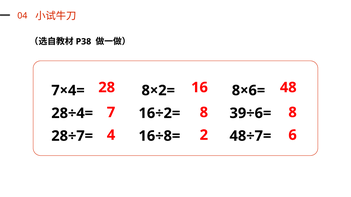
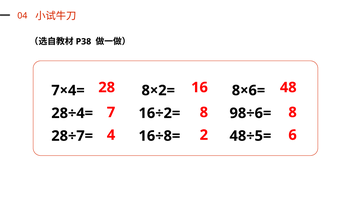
39÷6=: 39÷6= -> 98÷6=
48÷7=: 48÷7= -> 48÷5=
